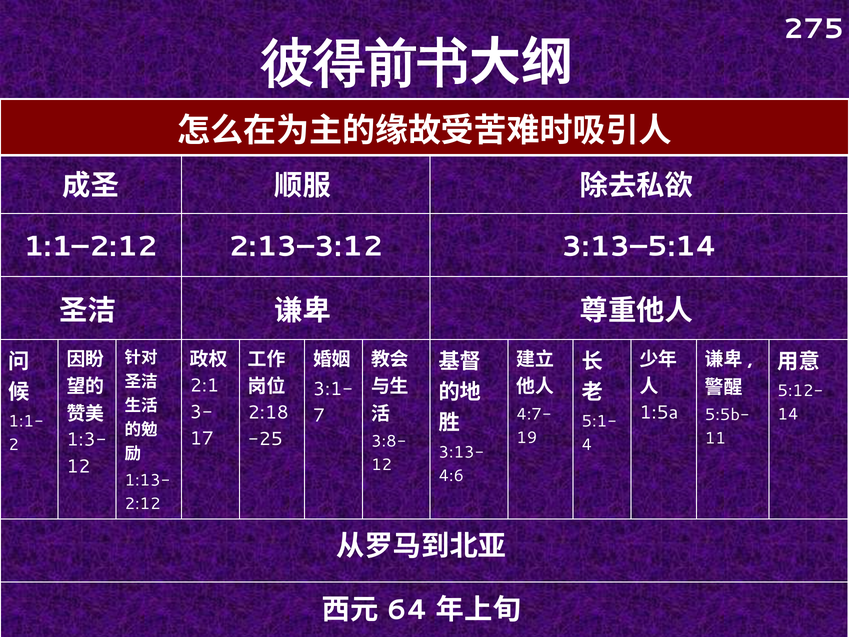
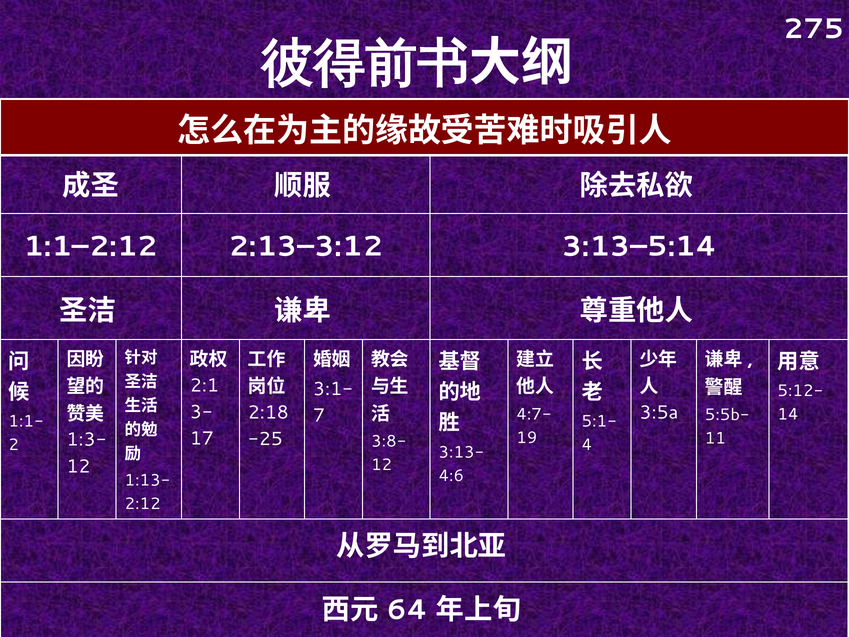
1:5a: 1:5a -> 3:5a
